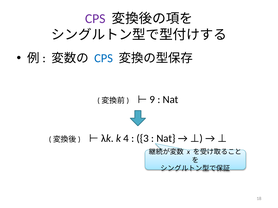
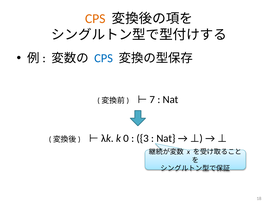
CPS at (95, 19) colour: purple -> orange
9: 9 -> 7
4: 4 -> 0
